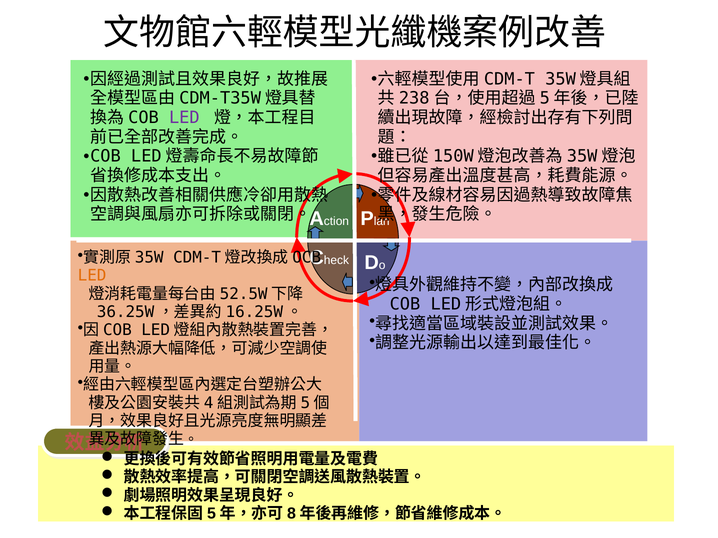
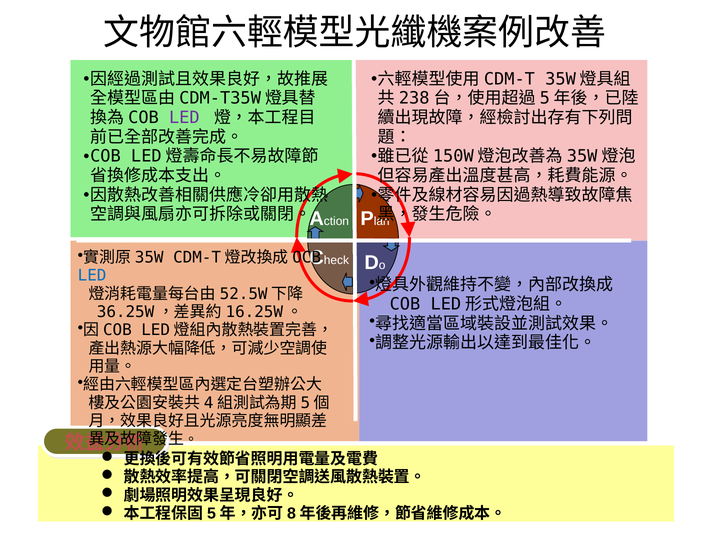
LED at (92, 276) colour: orange -> blue
